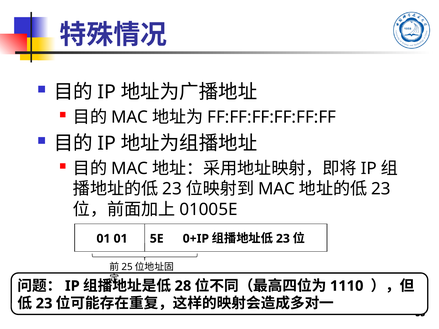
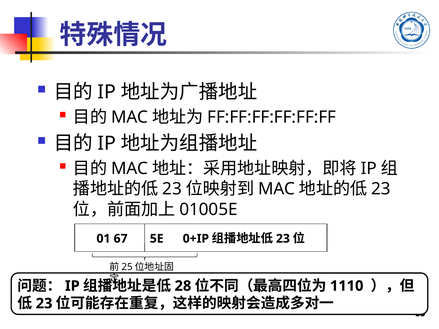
01 01: 01 -> 67
